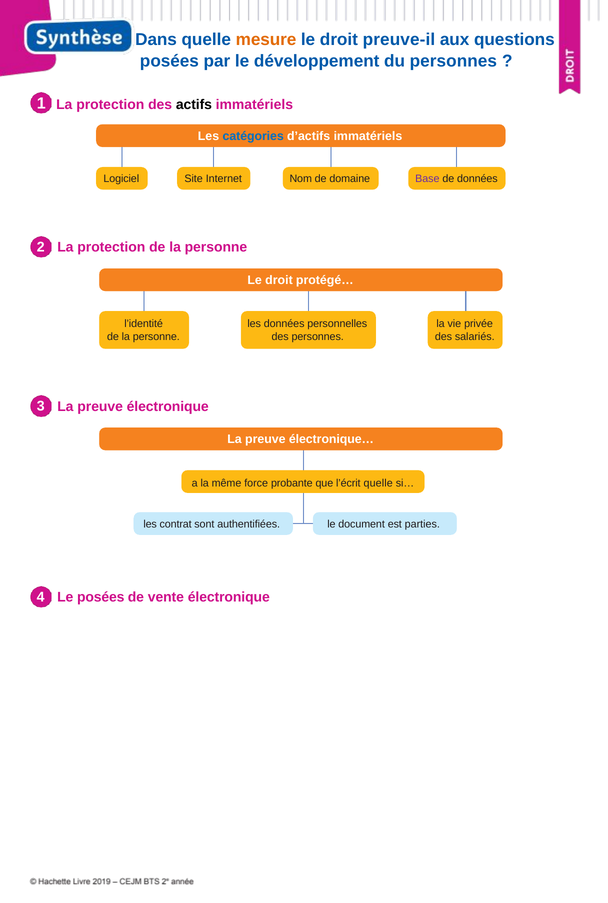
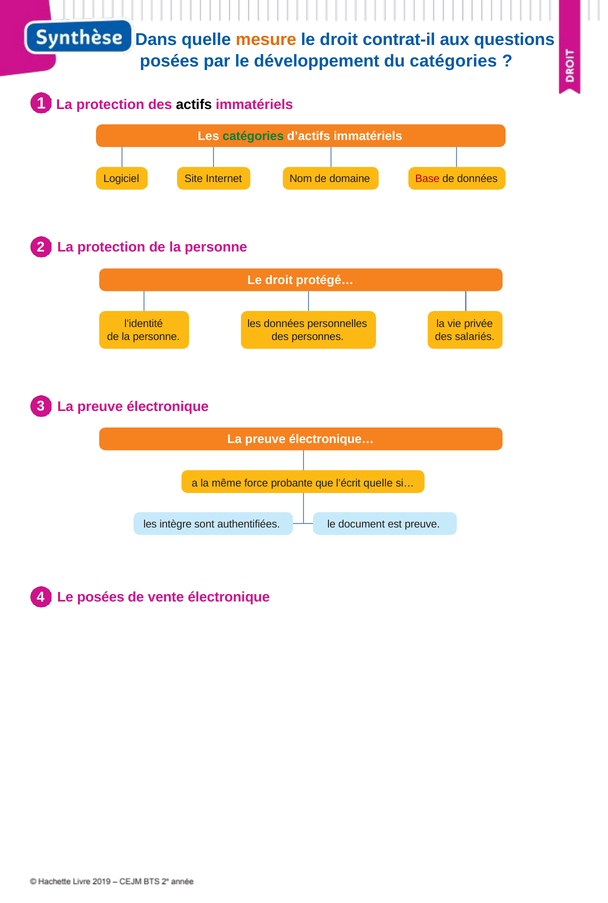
preuve-il: preuve-il -> contrat-il
du personnes: personnes -> catégories
catégories at (253, 136) colour: blue -> green
Base colour: purple -> red
contrat: contrat -> intègre
est parties: parties -> preuve
